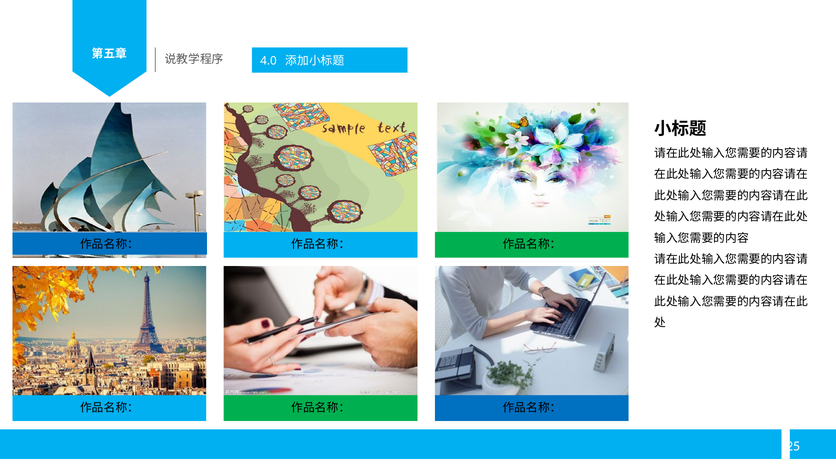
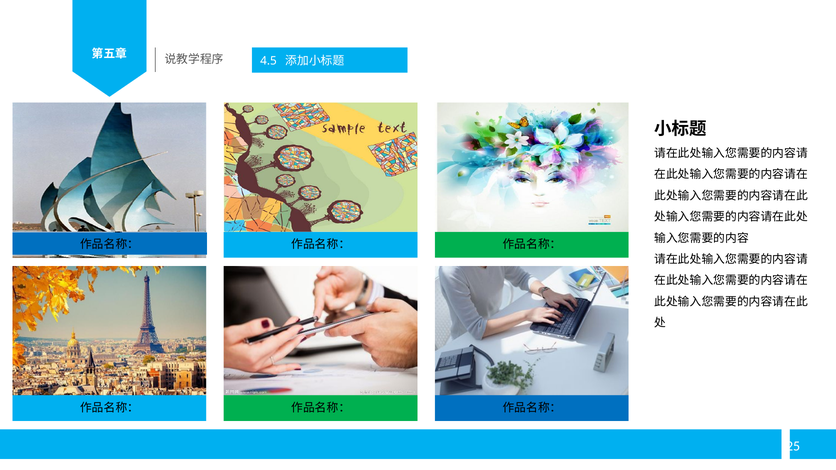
4.0: 4.0 -> 4.5
